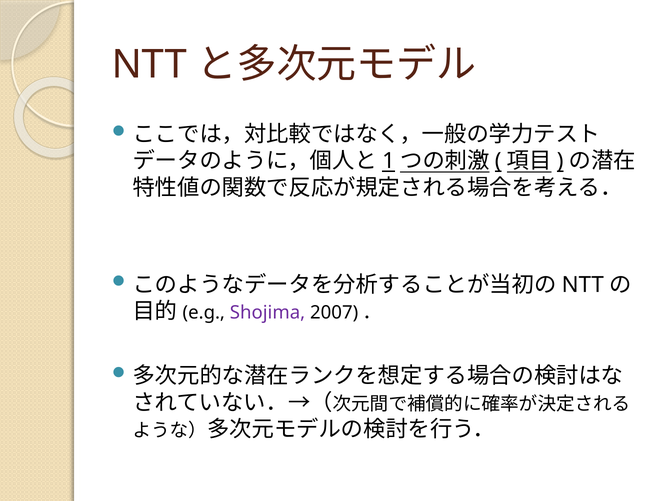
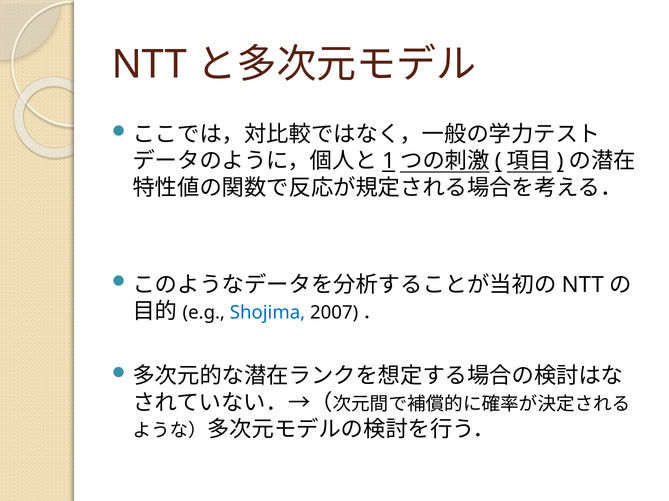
Shojima colour: purple -> blue
